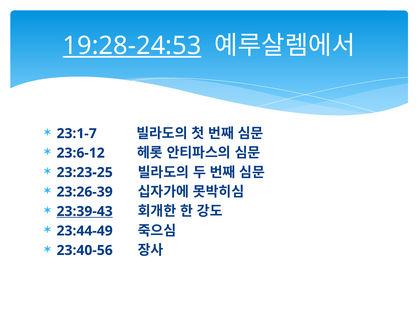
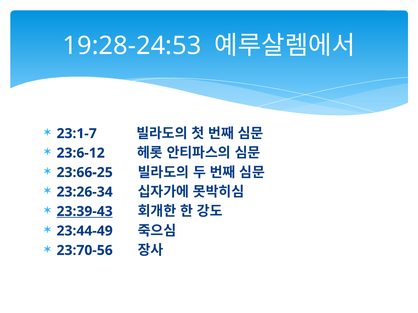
19:28-24:53 underline: present -> none
23:23-25: 23:23-25 -> 23:66-25
23:26-39: 23:26-39 -> 23:26-34
23:40-56: 23:40-56 -> 23:70-56
